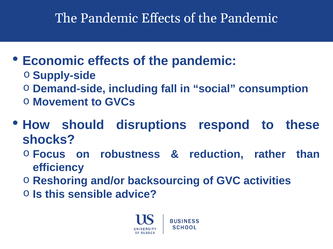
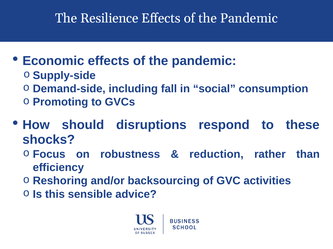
Pandemic at (109, 18): Pandemic -> Resilience
Movement: Movement -> Promoting
